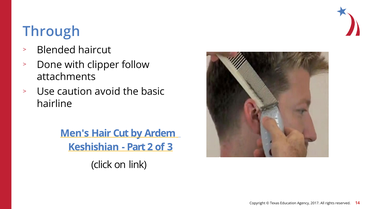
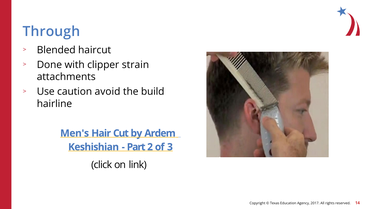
follow: follow -> strain
basic: basic -> build
